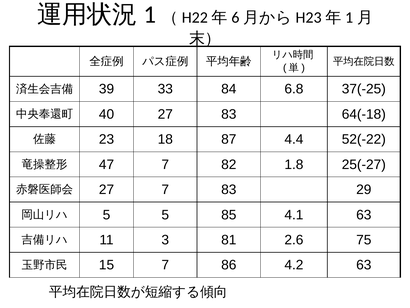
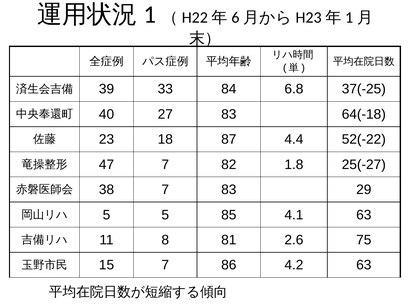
27 at (107, 189): 27 -> 38
3: 3 -> 8
